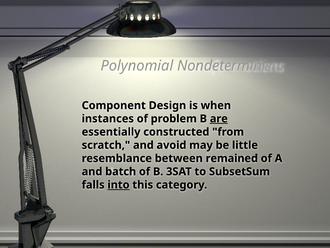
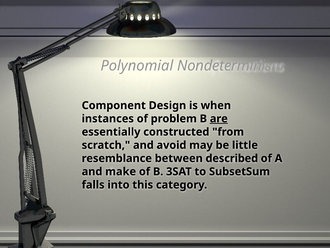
remained: remained -> described
batch: batch -> make
into underline: present -> none
